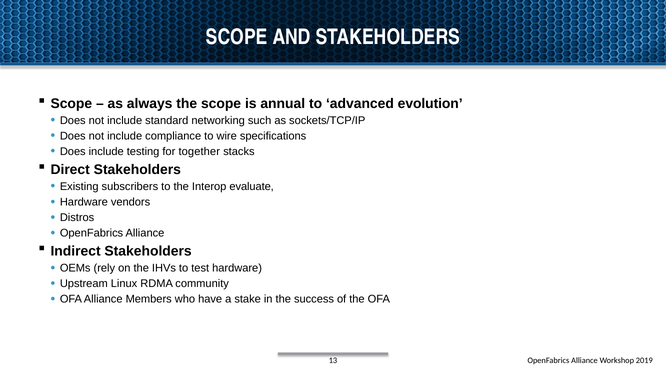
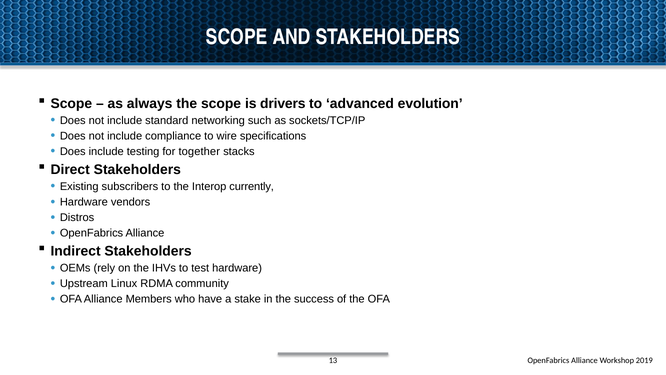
annual: annual -> drivers
evaluate: evaluate -> currently
